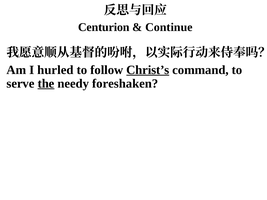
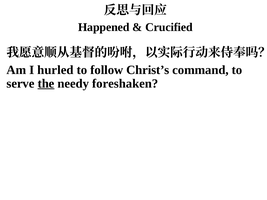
Centurion: Centurion -> Happened
Continue: Continue -> Crucified
Christ’s underline: present -> none
